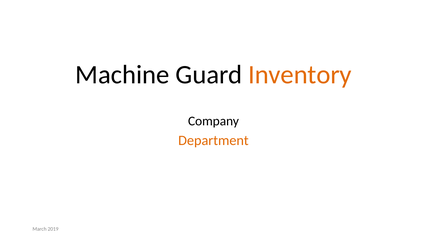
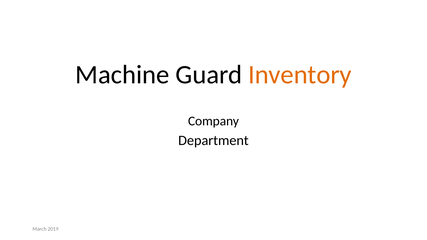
Department colour: orange -> black
